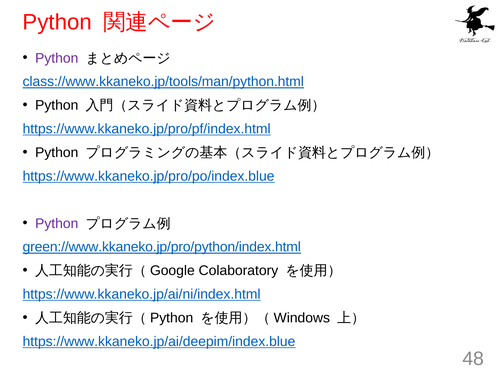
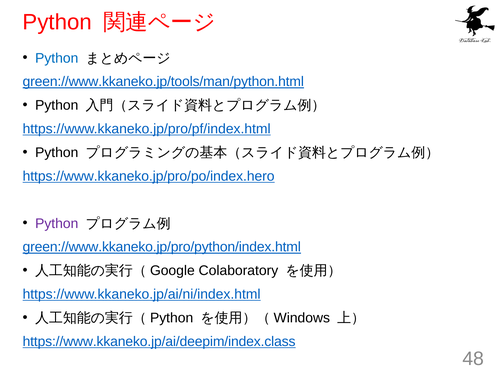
Python at (57, 58) colour: purple -> blue
class://www.kkaneko.jp/tools/man/python.html: class://www.kkaneko.jp/tools/man/python.html -> green://www.kkaneko.jp/tools/man/python.html
https://www.kkaneko.jp/pro/po/index.blue: https://www.kkaneko.jp/pro/po/index.blue -> https://www.kkaneko.jp/pro/po/index.hero
https://www.kkaneko.jp/ai/deepim/index.blue: https://www.kkaneko.jp/ai/deepim/index.blue -> https://www.kkaneko.jp/ai/deepim/index.class
